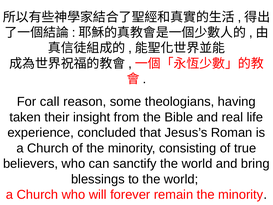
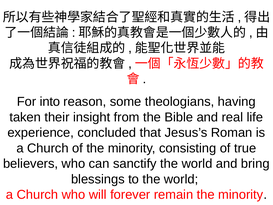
call: call -> into
